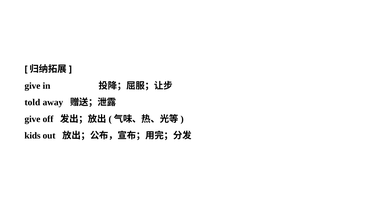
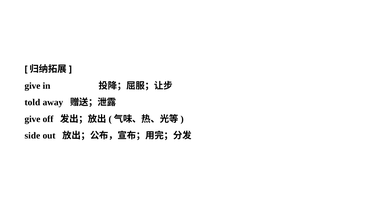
kids: kids -> side
